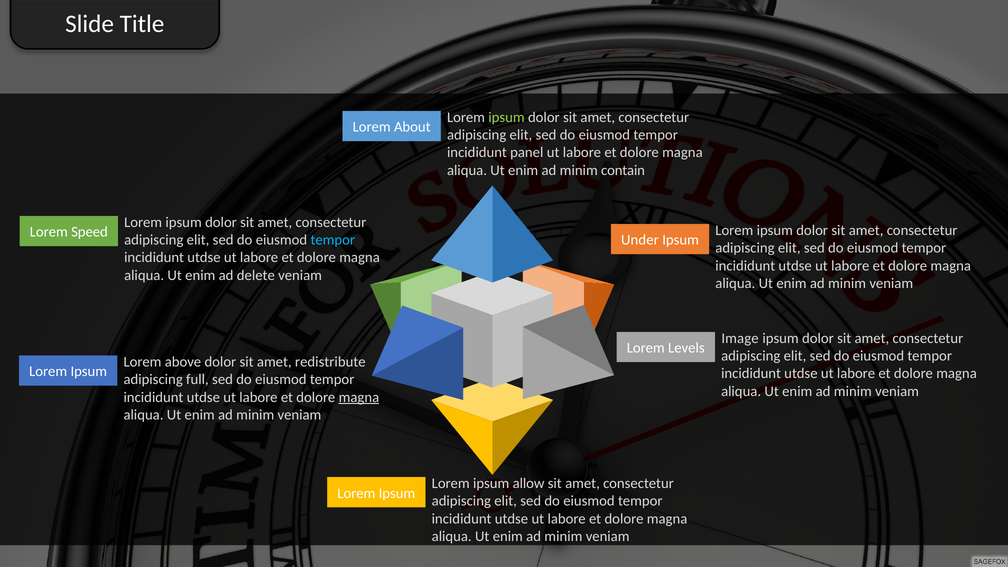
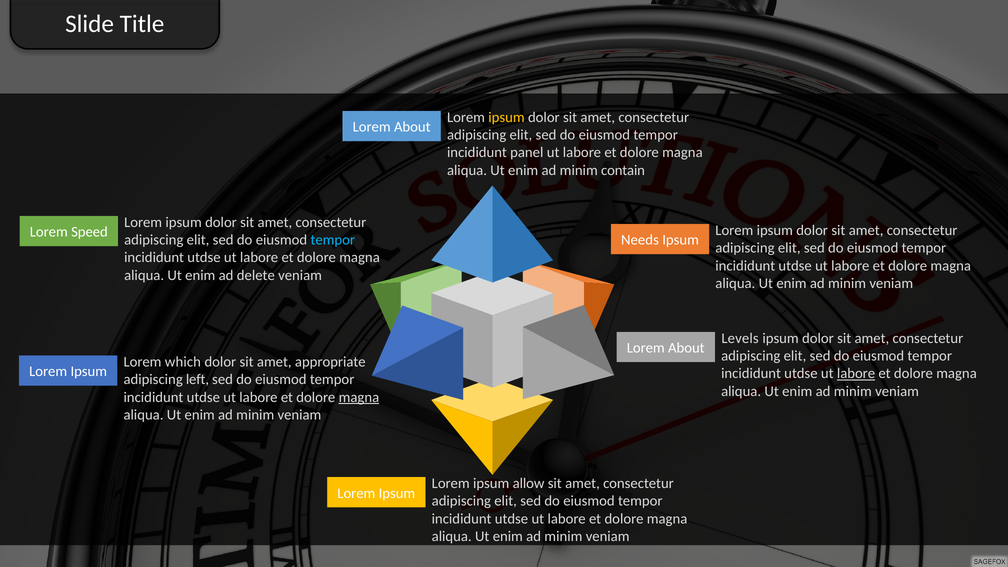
ipsum at (506, 117) colour: light green -> yellow
Under: Under -> Needs
Image: Image -> Levels
Levels at (686, 348): Levels -> About
above: above -> which
redistribute: redistribute -> appropriate
labore at (856, 374) underline: none -> present
full: full -> left
